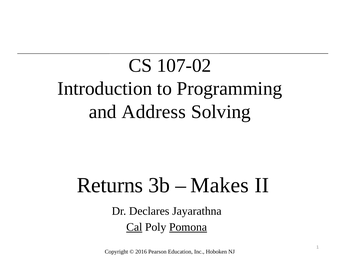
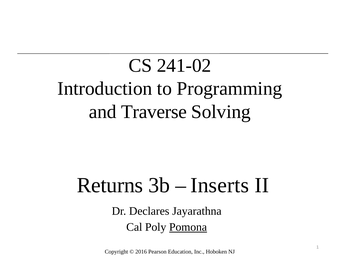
107-02: 107-02 -> 241-02
Address: Address -> Traverse
Makes: Makes -> Inserts
Cal underline: present -> none
